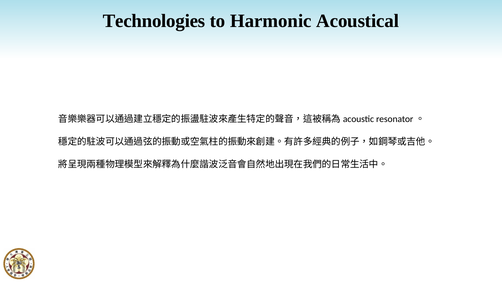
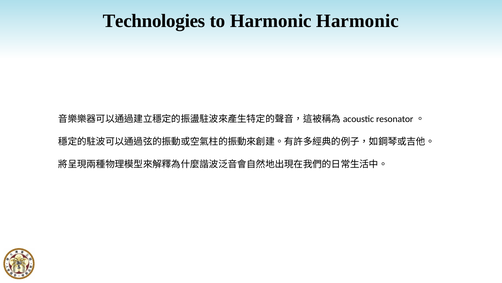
Harmonic Acoustical: Acoustical -> Harmonic
